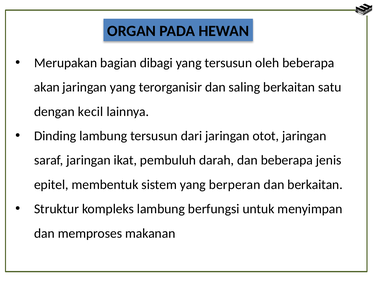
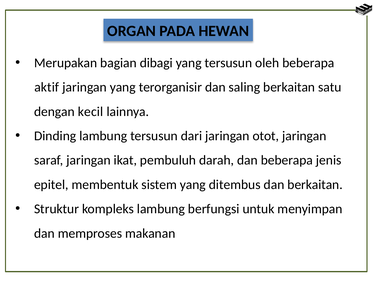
akan: akan -> aktif
berperan: berperan -> ditembus
